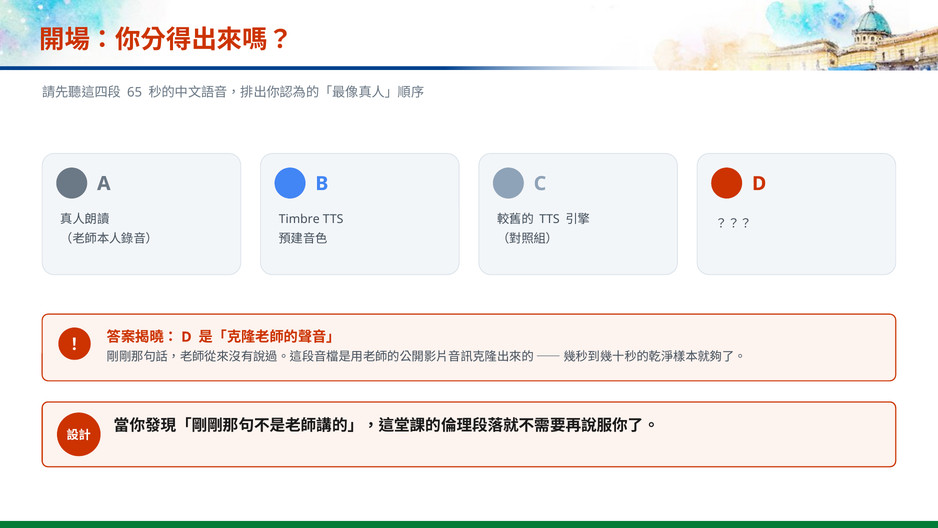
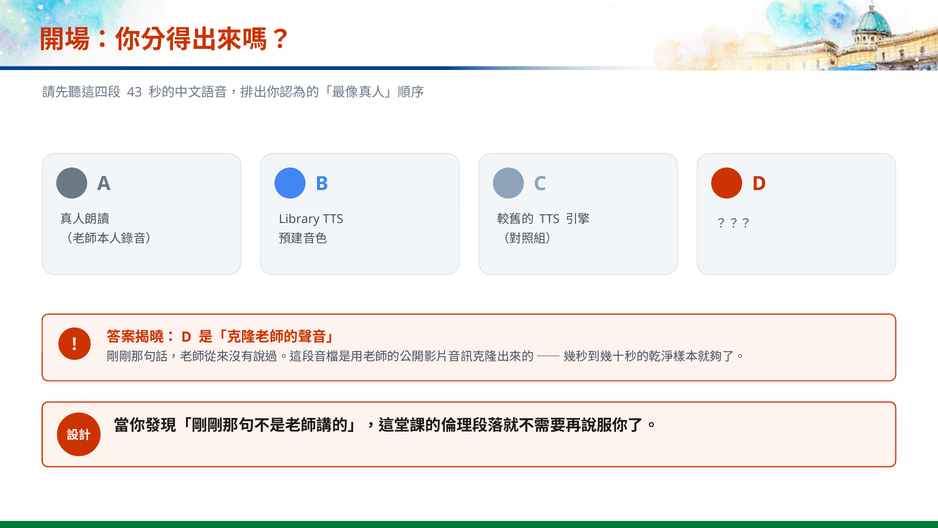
65: 65 -> 43
Timbre: Timbre -> Library
